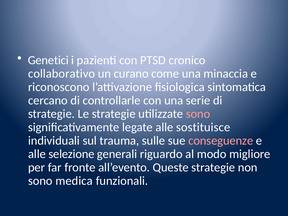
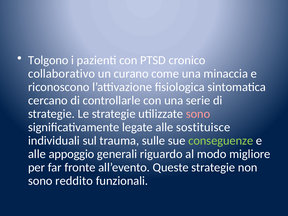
Genetici: Genetici -> Tolgono
conseguenze colour: pink -> light green
selezione: selezione -> appoggio
medica: medica -> reddito
